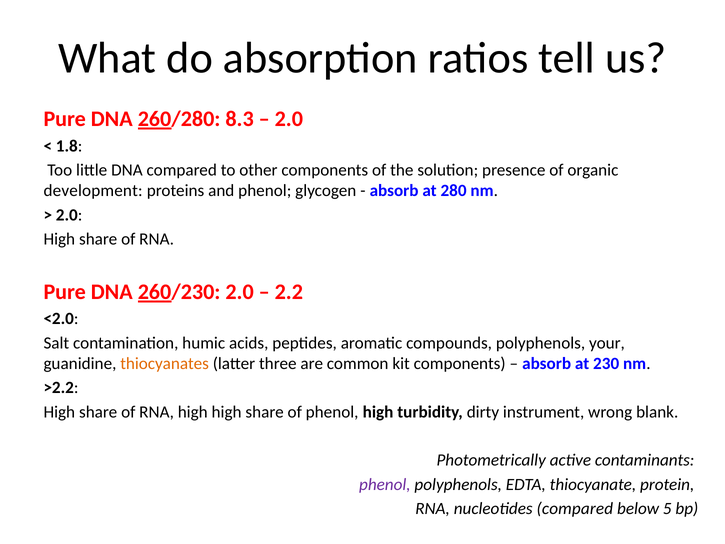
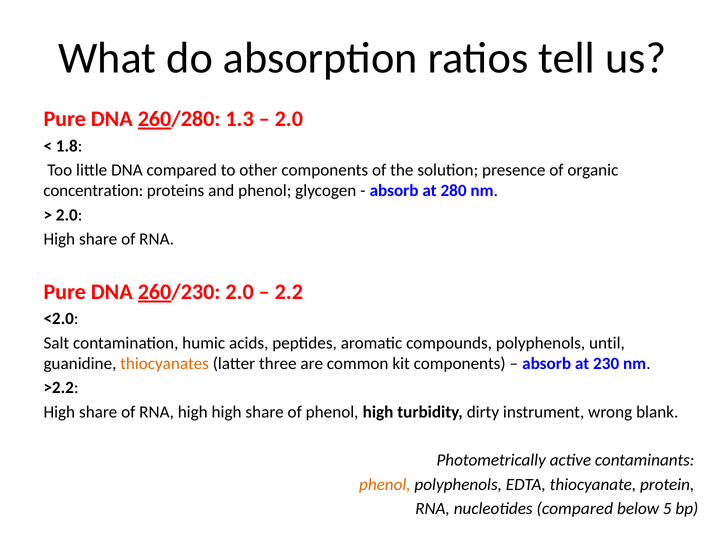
8.3: 8.3 -> 1.3
development: development -> concentration
your: your -> until
phenol at (385, 484) colour: purple -> orange
